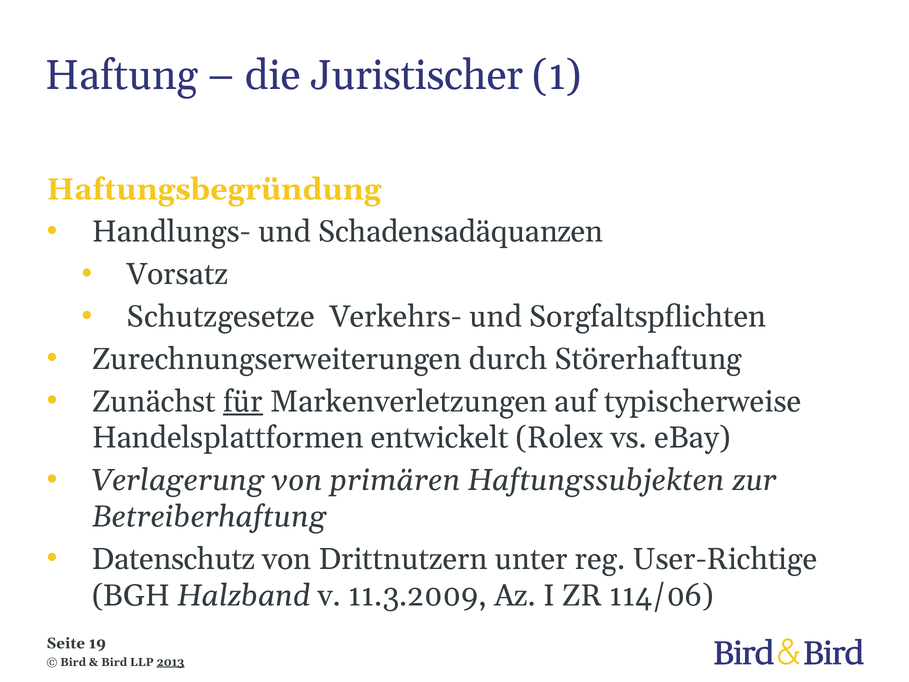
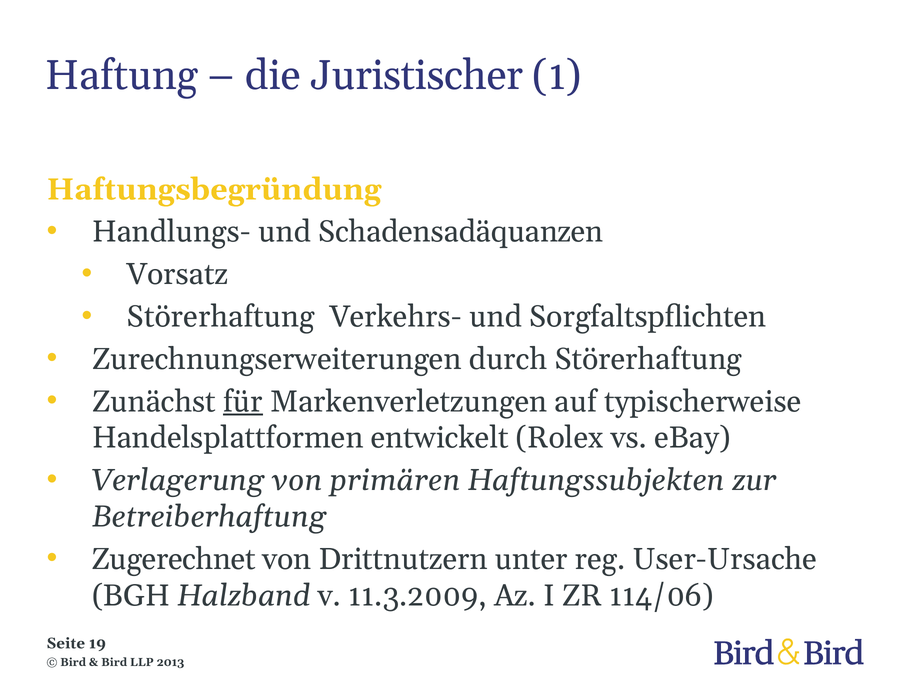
Schutzgesetze at (221, 317): Schutzgesetze -> Störerhaftung
Datenschutz: Datenschutz -> Zugerechnet
User-Richtige: User-Richtige -> User-Ursache
2013 underline: present -> none
